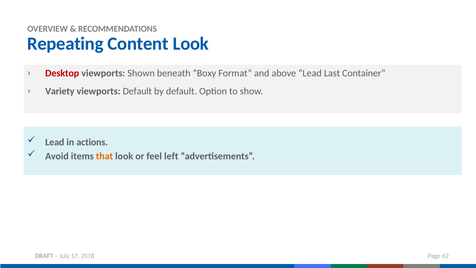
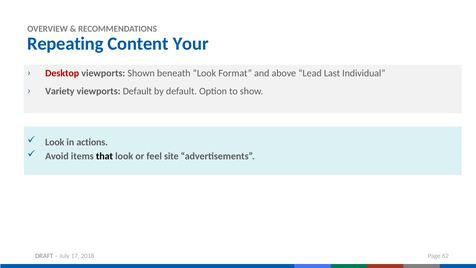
Content Look: Look -> Your
beneath Boxy: Boxy -> Look
Container: Container -> Individual
Lead at (55, 142): Lead -> Look
that colour: orange -> black
left: left -> site
